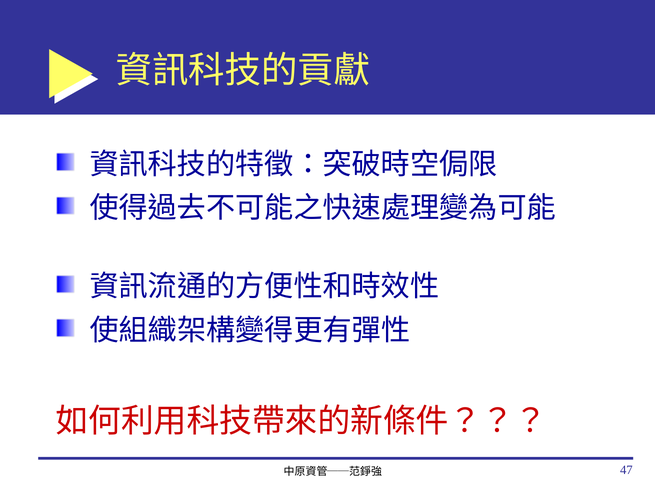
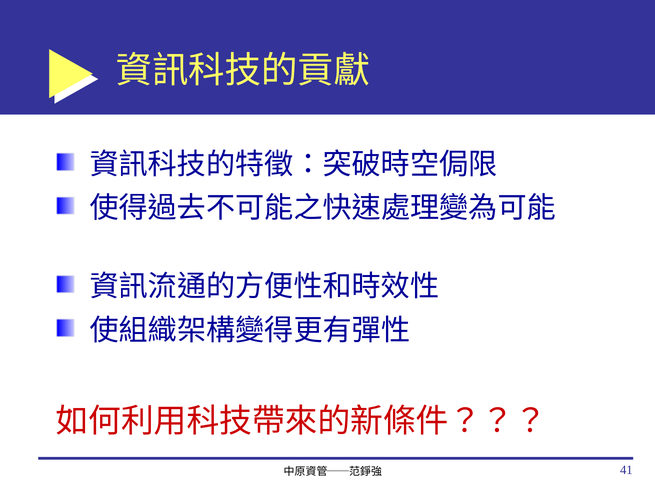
47: 47 -> 41
